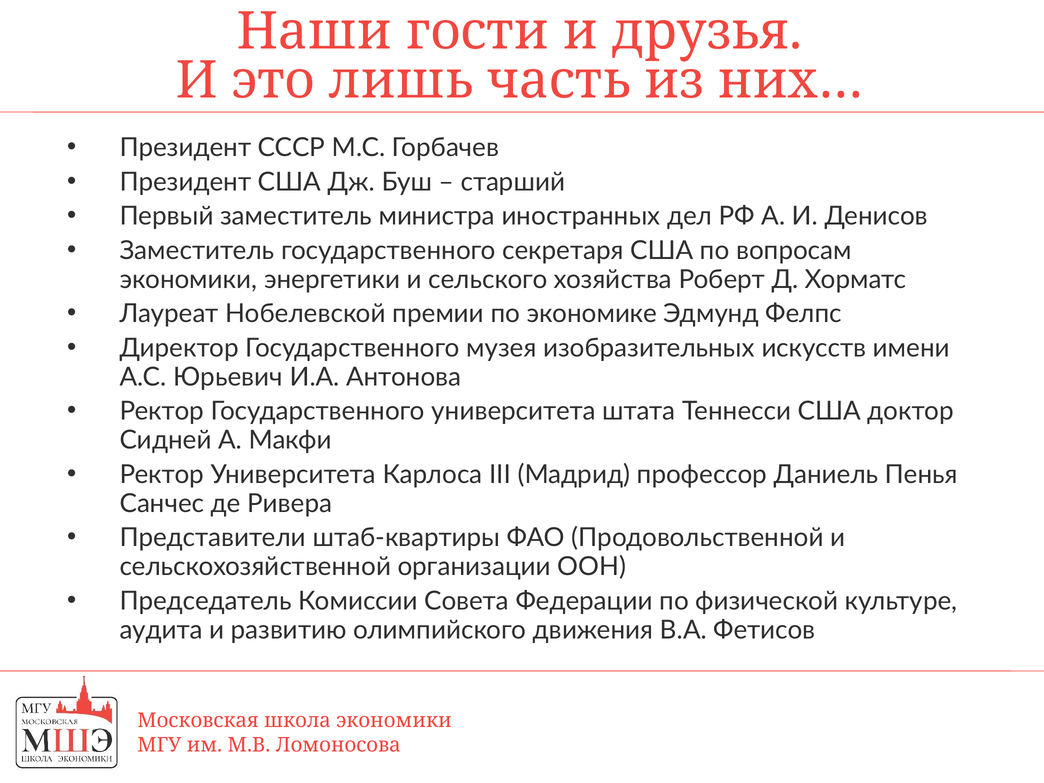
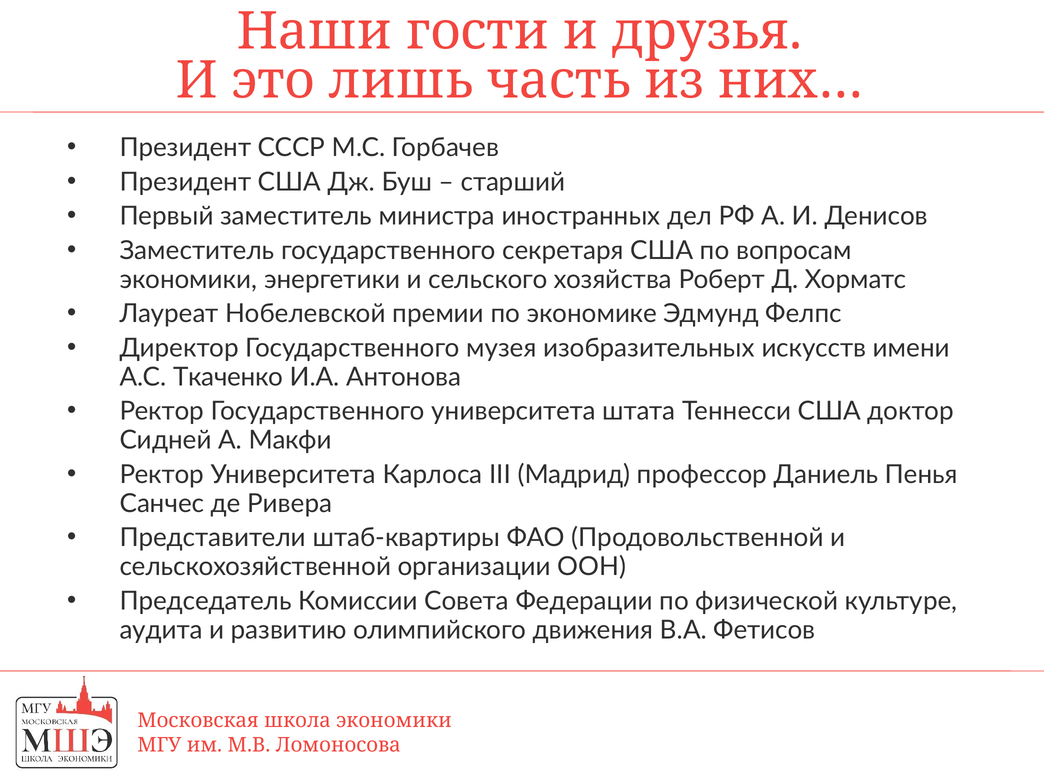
Юрьевич: Юрьевич -> Ткаченко
